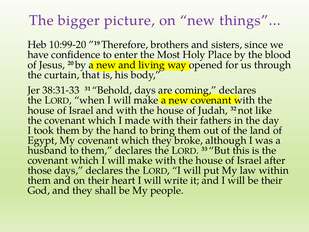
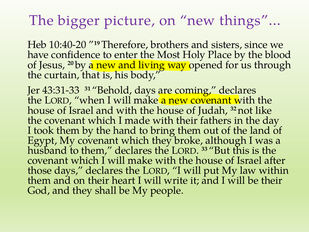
10:99-20: 10:99-20 -> 10:40-20
38:31-33: 38:31-33 -> 43:31-33
